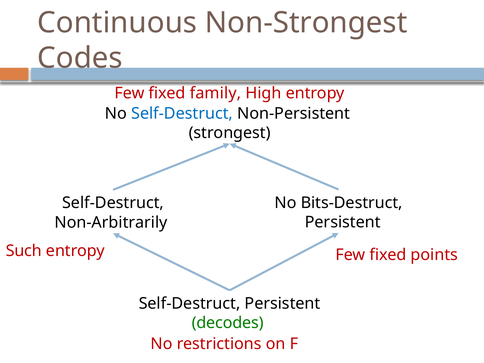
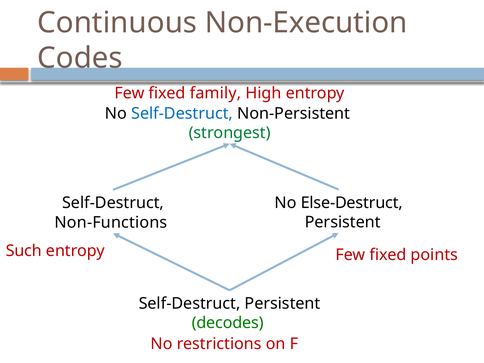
Non-Strongest: Non-Strongest -> Non-Execution
strongest colour: black -> green
Bits-Destruct: Bits-Destruct -> Else-Destruct
Non-Arbitrarily: Non-Arbitrarily -> Non-Functions
